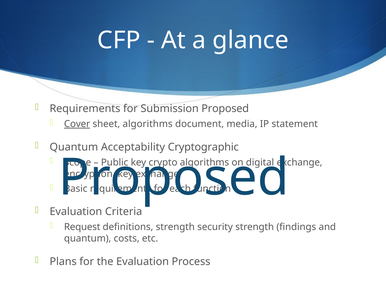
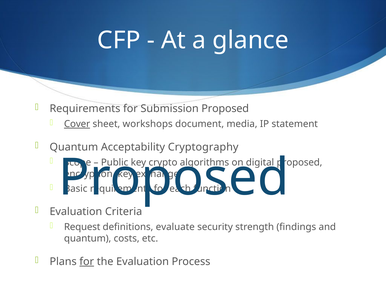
sheet algorithms: algorithms -> workshops
Cryptographic: Cryptographic -> Cryptography
exchange at (300, 163): exchange -> proposed
definitions strength: strength -> evaluate
for at (87, 262) underline: none -> present
